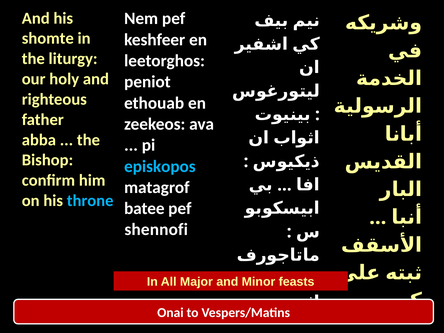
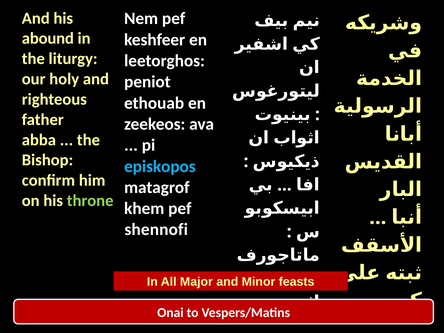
shomte: shomte -> abound
throne colour: light blue -> light green
batee: batee -> khem
